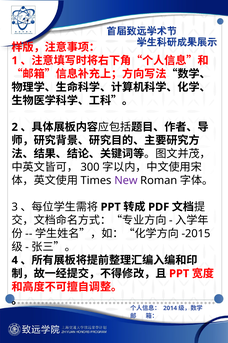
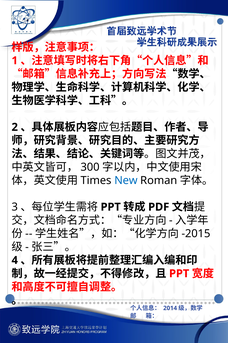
New colour: purple -> blue
